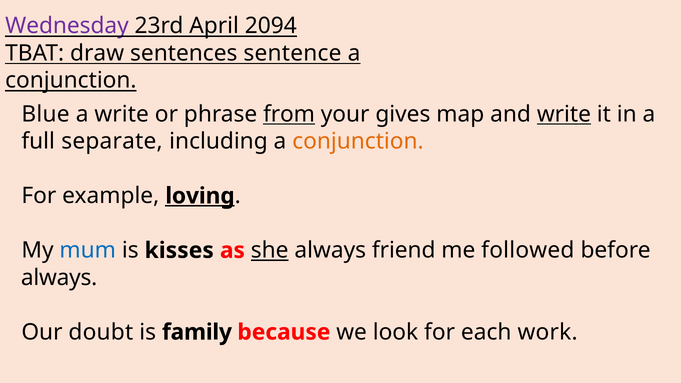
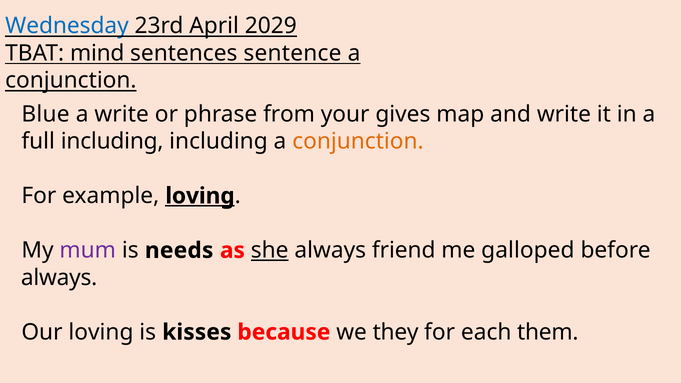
Wednesday colour: purple -> blue
2094: 2094 -> 2029
draw: draw -> mind
from underline: present -> none
write at (564, 114) underline: present -> none
full separate: separate -> including
mum colour: blue -> purple
kisses: kisses -> needs
followed: followed -> galloped
Our doubt: doubt -> loving
family: family -> kisses
look: look -> they
work: work -> them
